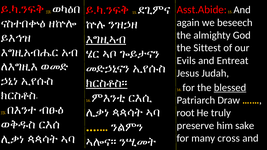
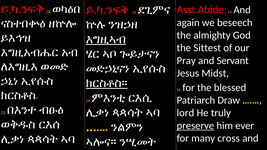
Evils: Evils -> Pray
Entreat: Entreat -> Servant
Judah: Judah -> Midst
blessed underline: present -> none
root: root -> lord
preserve underline: none -> present
sake: sake -> ever
